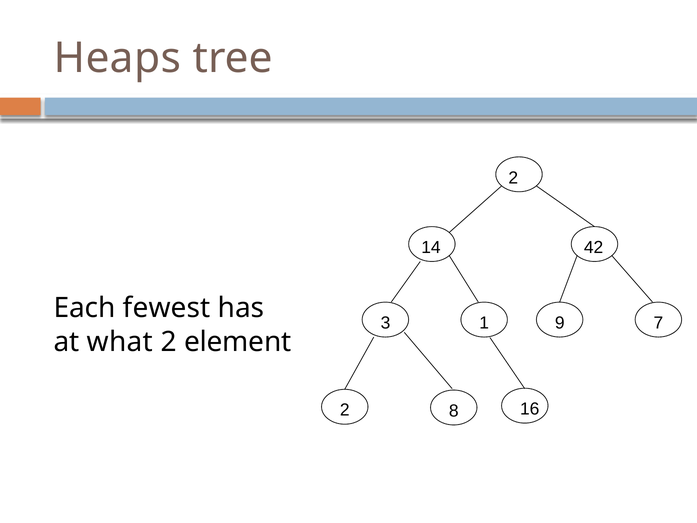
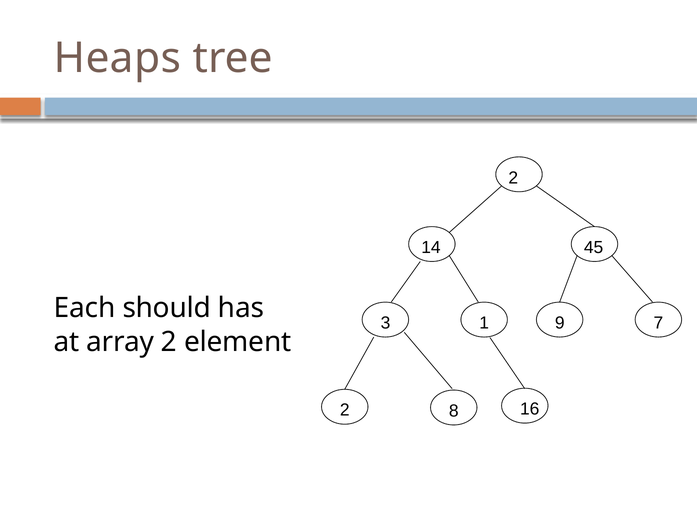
42: 42 -> 45
fewest: fewest -> should
what: what -> array
